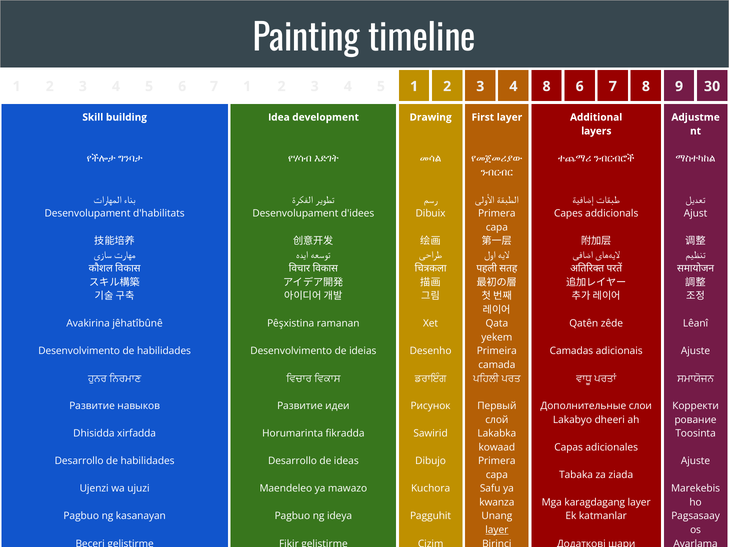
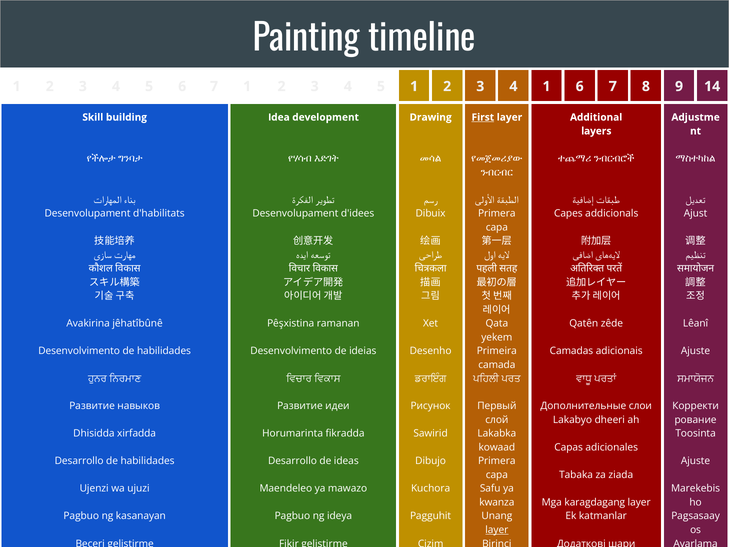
4 8: 8 -> 1
30: 30 -> 14
First underline: none -> present
